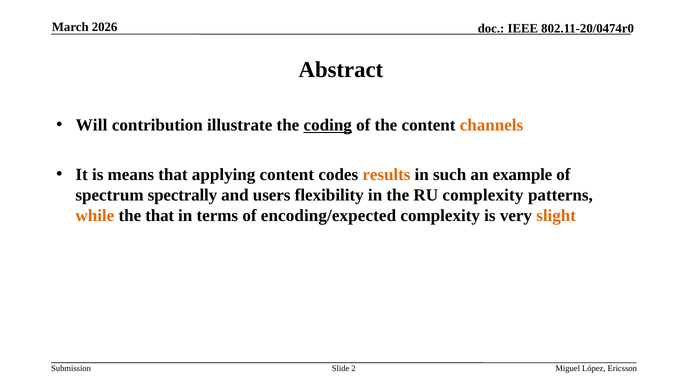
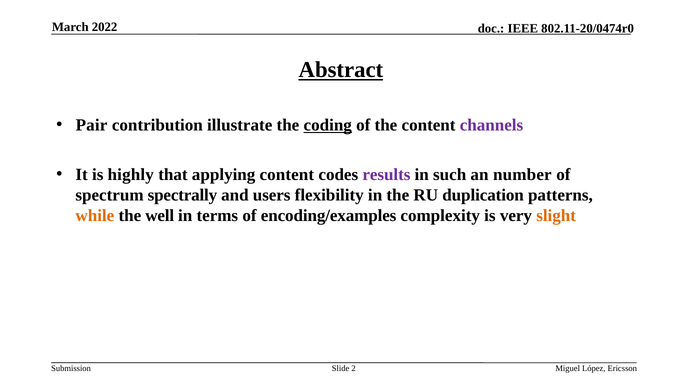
2026: 2026 -> 2022
Abstract underline: none -> present
Will: Will -> Pair
channels colour: orange -> purple
means: means -> highly
results colour: orange -> purple
example: example -> number
RU complexity: complexity -> duplication
the that: that -> well
encoding/expected: encoding/expected -> encoding/examples
